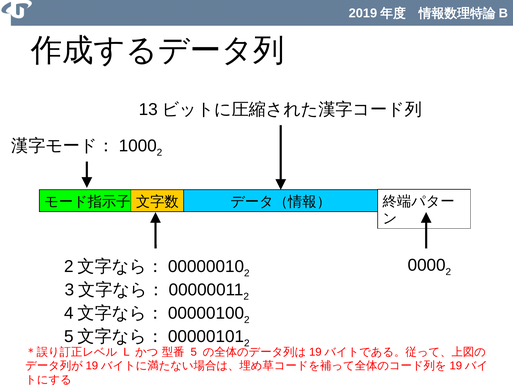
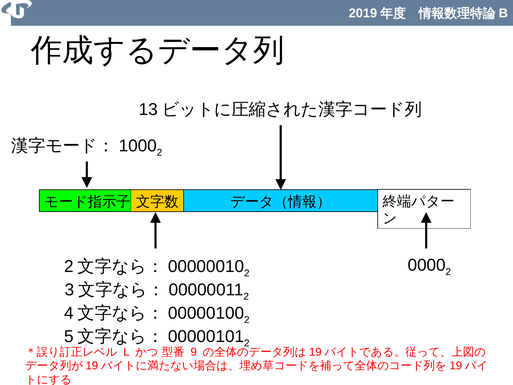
5 at (194, 352): 5 -> 9
